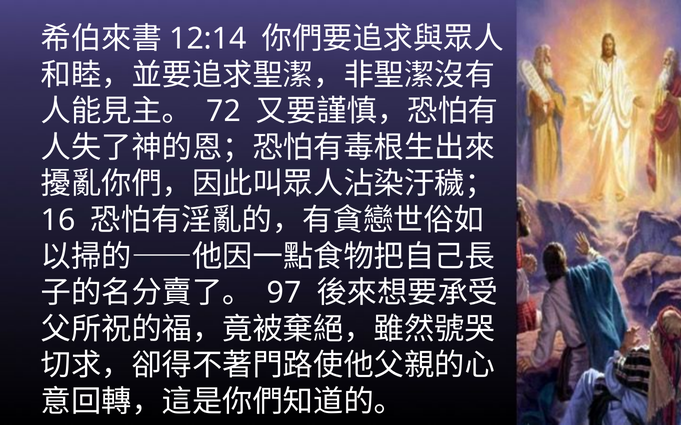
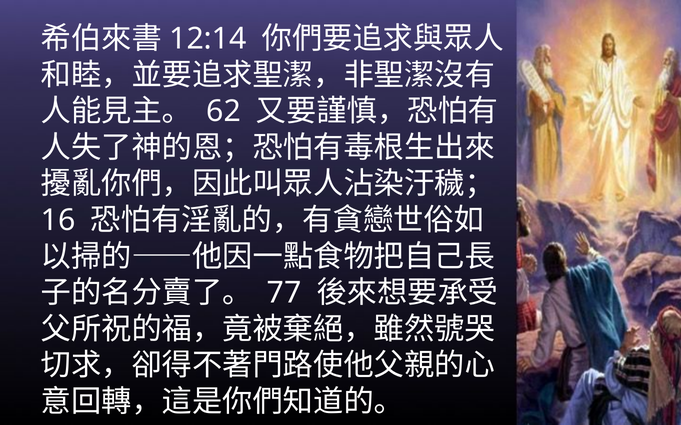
72: 72 -> 62
97: 97 -> 77
